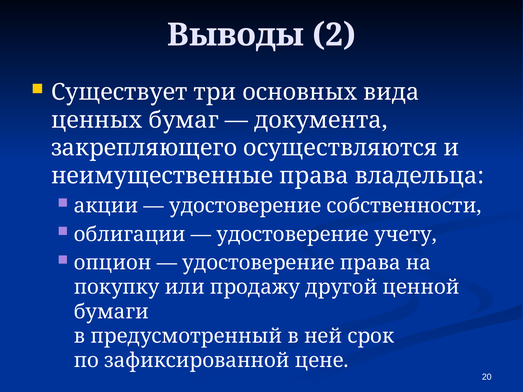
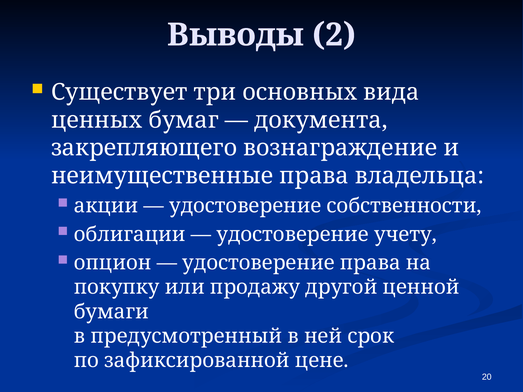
осуществляются: осуществляются -> вознаграждение
